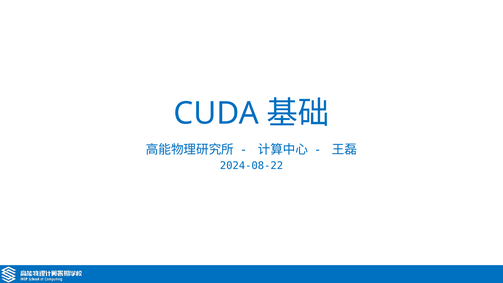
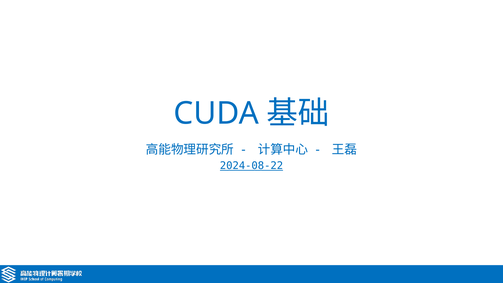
2024-08-22 underline: none -> present
